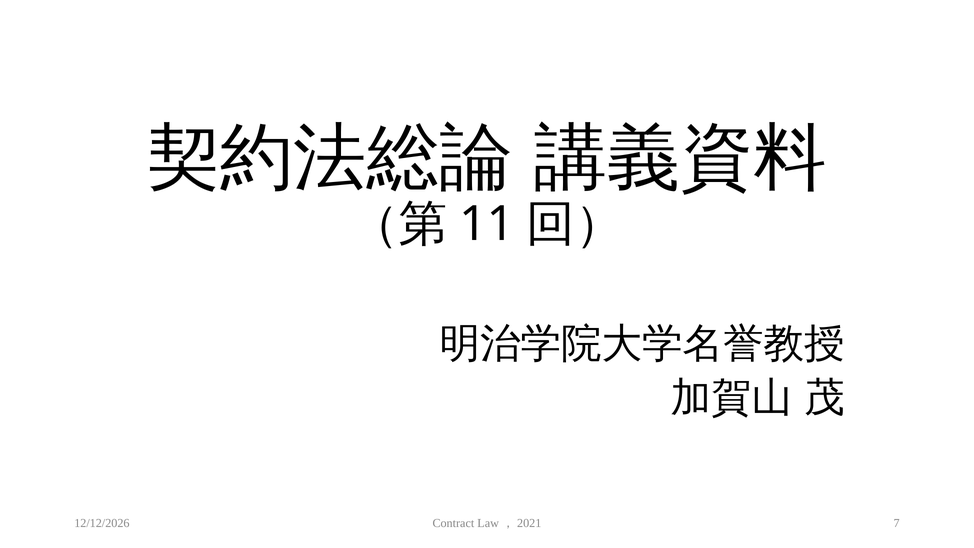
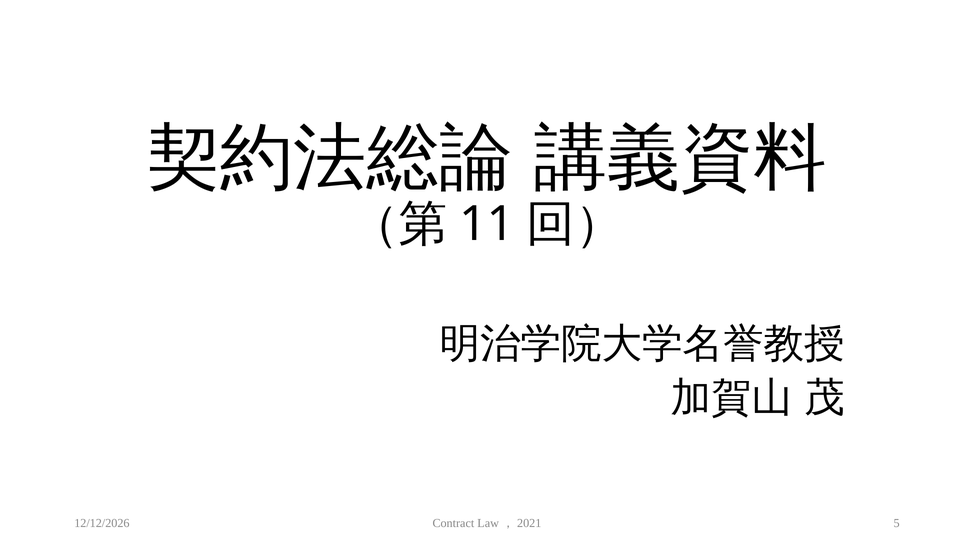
7: 7 -> 5
